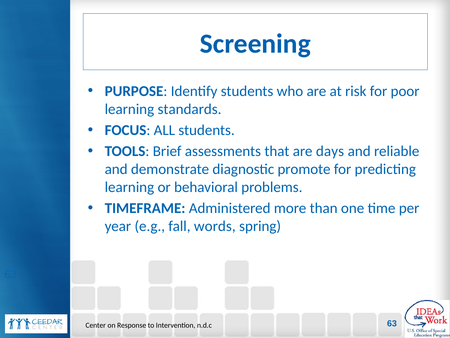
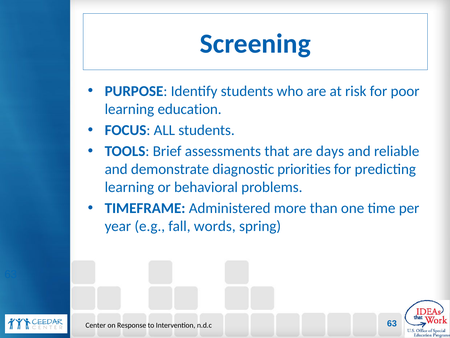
standards: standards -> education
promote: promote -> priorities
